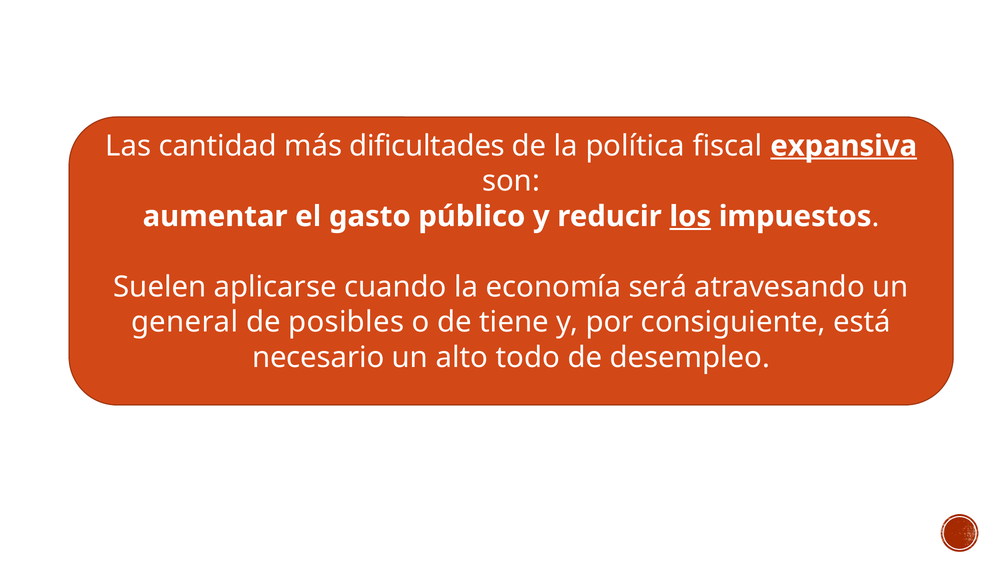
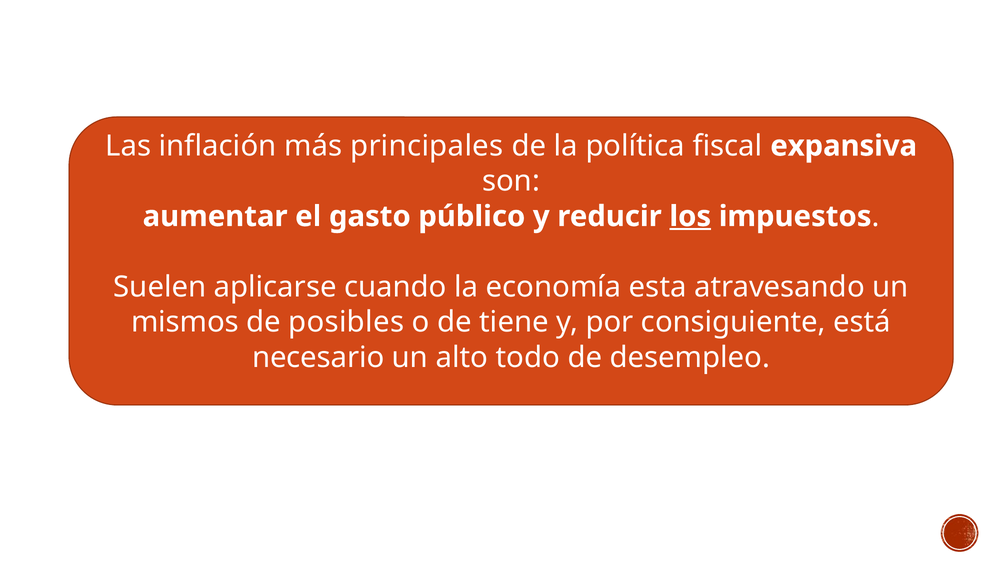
cantidad: cantidad -> inflación
dificultades: dificultades -> principales
expansiva underline: present -> none
será: será -> esta
general: general -> mismos
